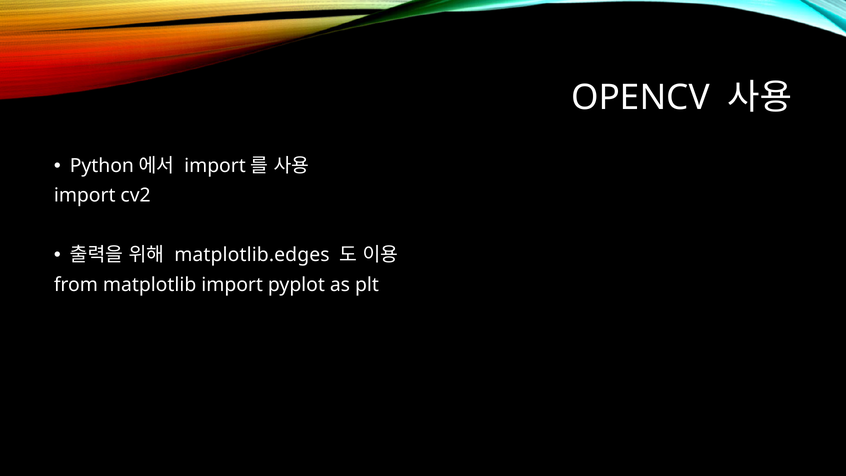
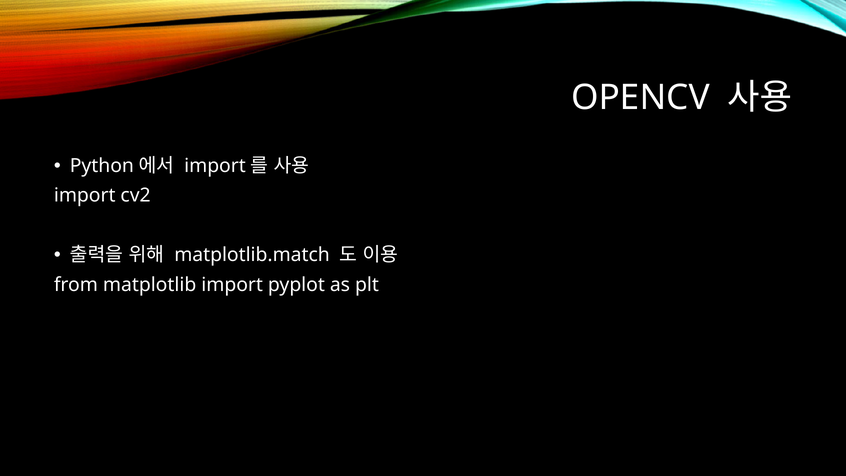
matplotlib.edges: matplotlib.edges -> matplotlib.match
